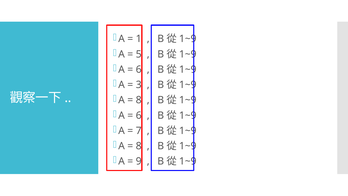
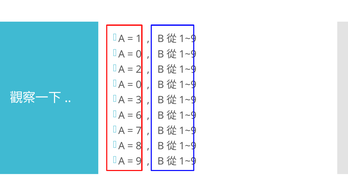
5 at (139, 54): 5 -> 0
6 at (139, 69): 6 -> 2
3 at (139, 85): 3 -> 0
8 at (139, 100): 8 -> 3
